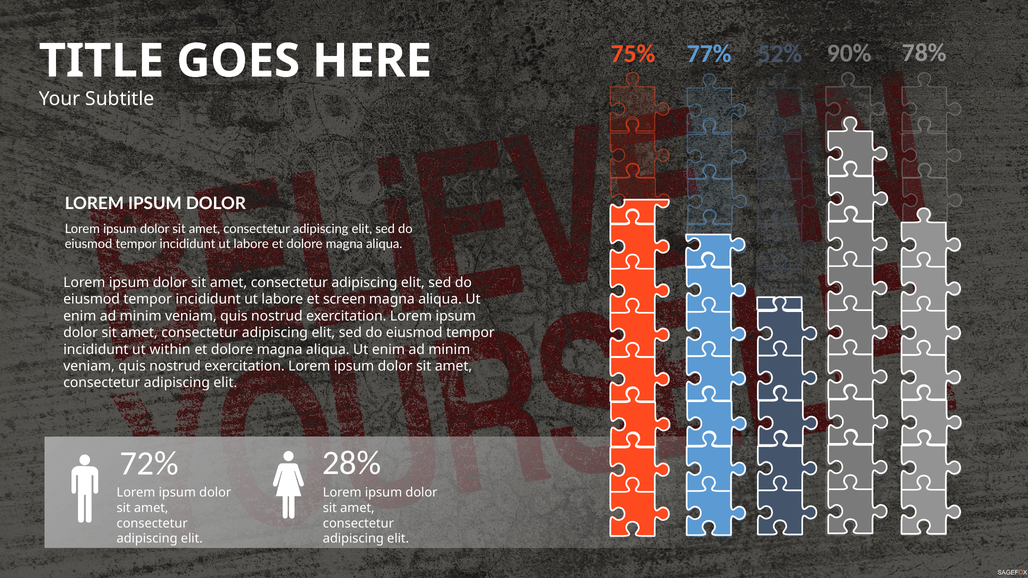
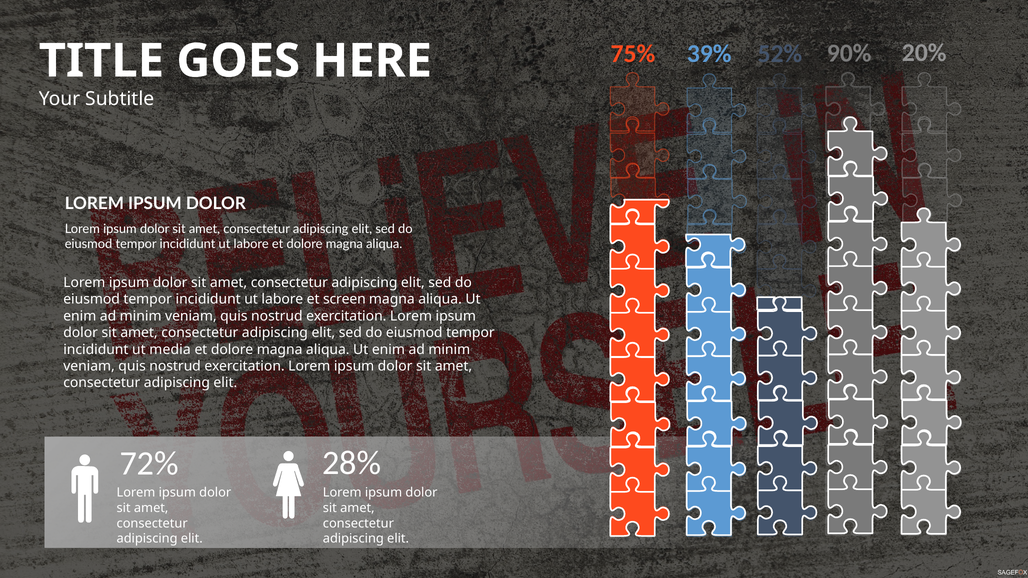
78%: 78% -> 20%
77%: 77% -> 39%
within: within -> media
